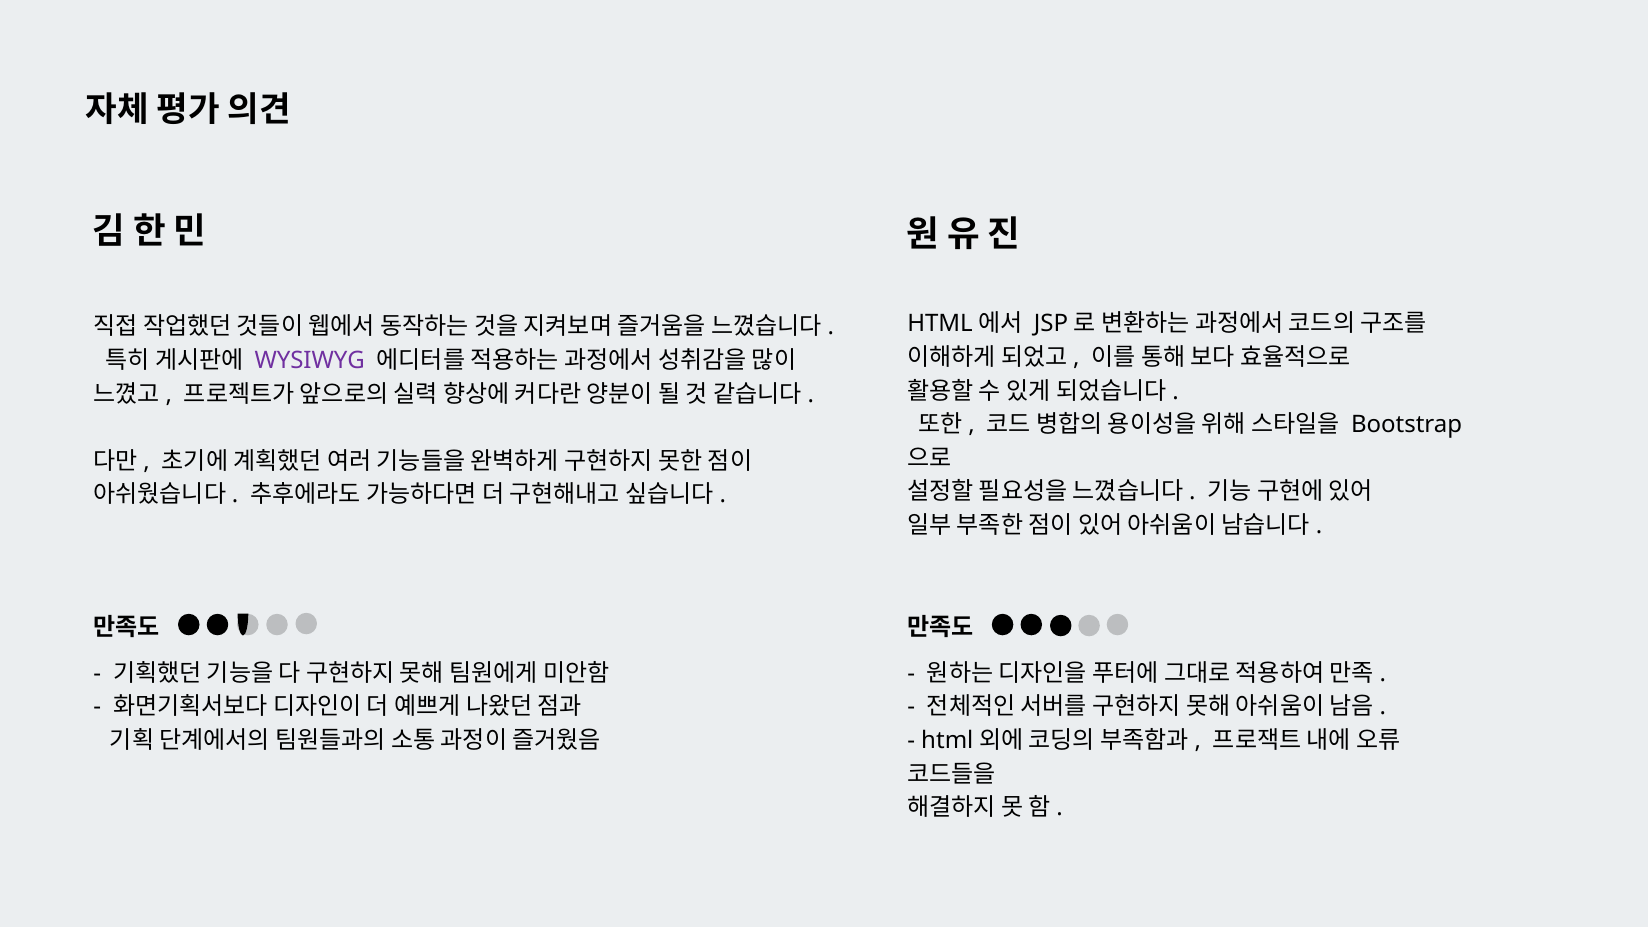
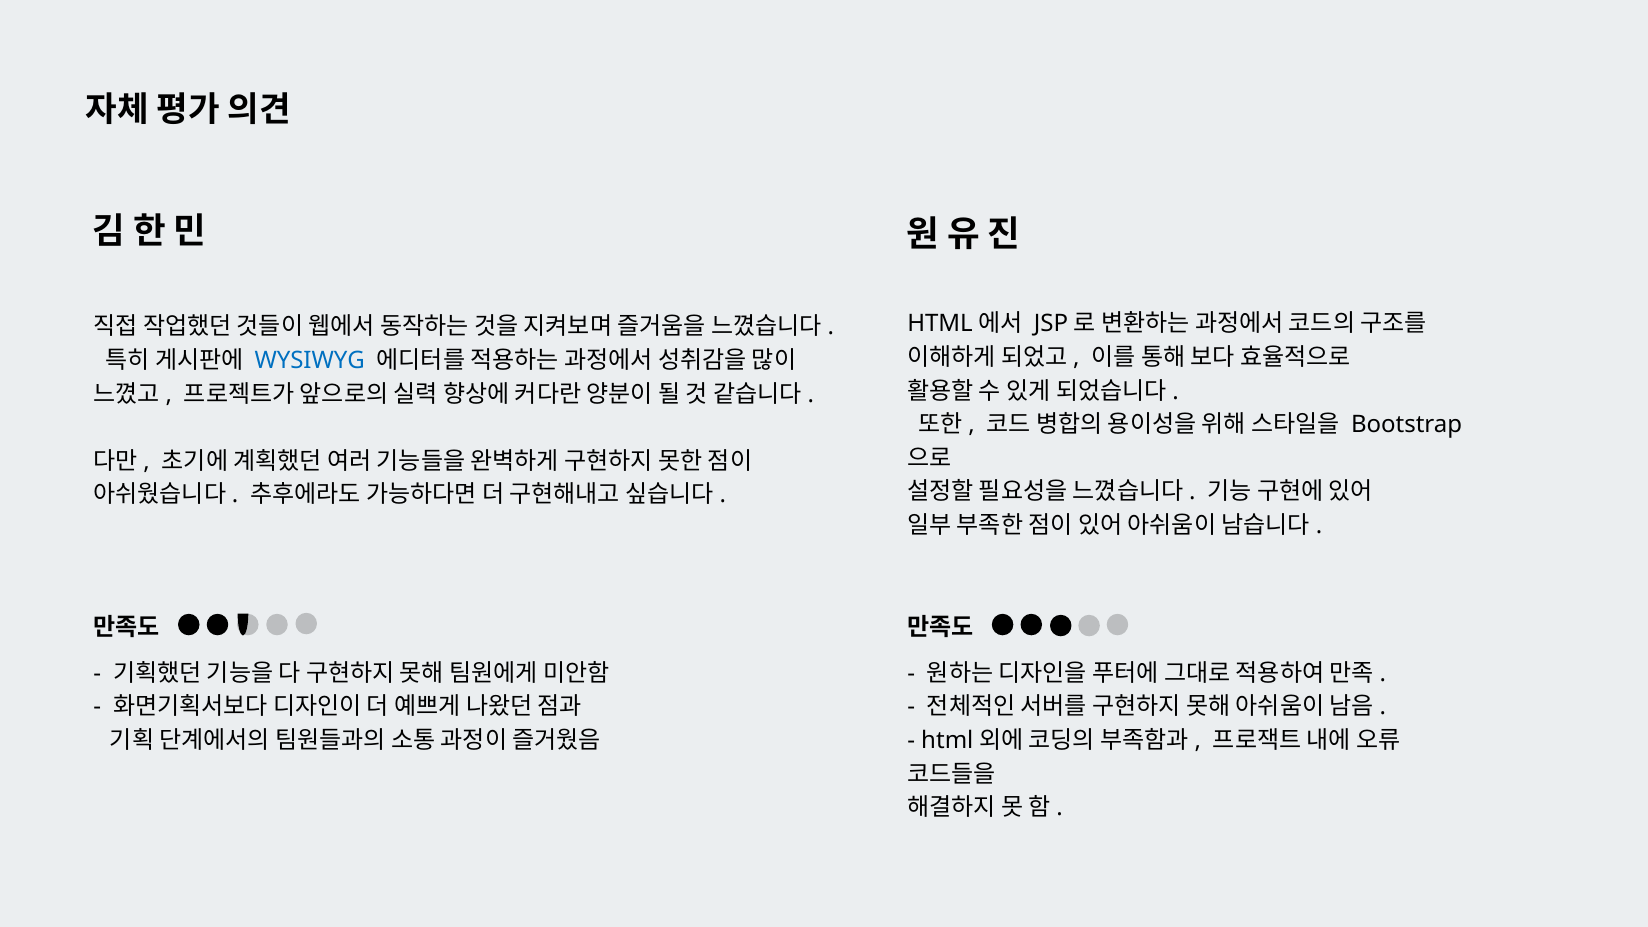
WYSIWYG colour: purple -> blue
